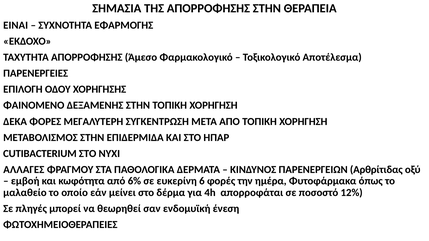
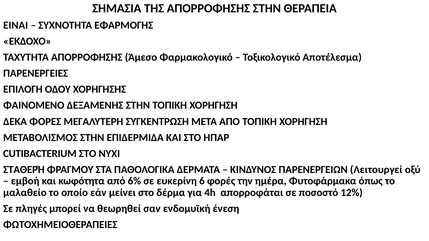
ΑΛΛΑΓΕΣ: ΑΛΛΑΓΕΣ -> ΣΤΑΘΕΡΉ
Αρθρίτιδας: Αρθρίτιδας -> Λειτουργεί
